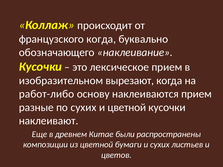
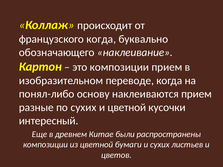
Кусочки at (40, 67): Кусочки -> Картон
это лексическое: лексическое -> композиции
вырезают: вырезают -> переводе
работ-либо: работ-либо -> понял-либо
наклеивают: наклеивают -> интересный
